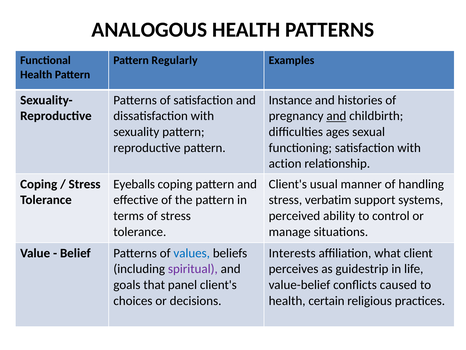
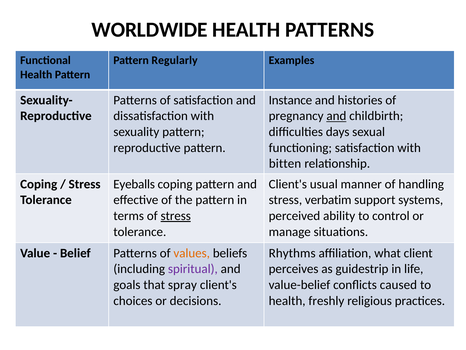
ANALOGOUS: ANALOGOUS -> WORLDWIDE
ages: ages -> days
action: action -> bitten
stress at (176, 216) underline: none -> present
values colour: blue -> orange
Interests: Interests -> Rhythms
panel: panel -> spray
certain: certain -> freshly
